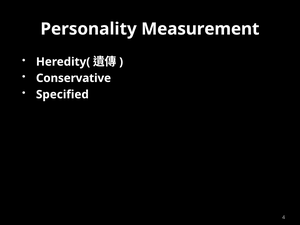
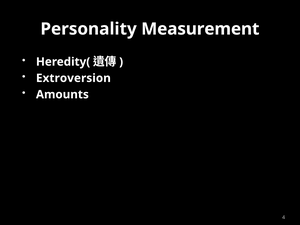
Conservative: Conservative -> Extroversion
Specified: Specified -> Amounts
